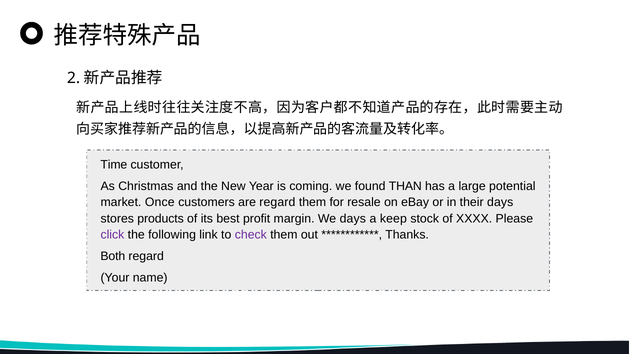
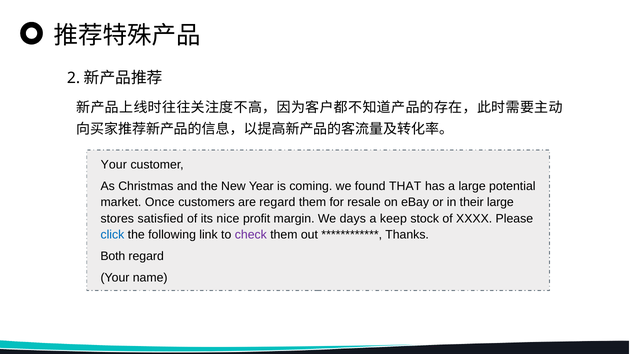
Time at (114, 165): Time -> Your
THAN: THAN -> THAT
their days: days -> large
products: products -> satisfied
best: best -> nice
click colour: purple -> blue
